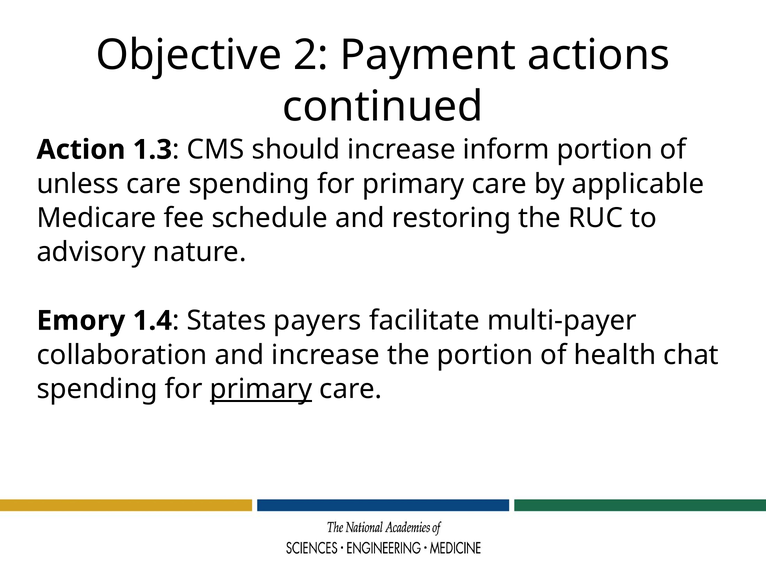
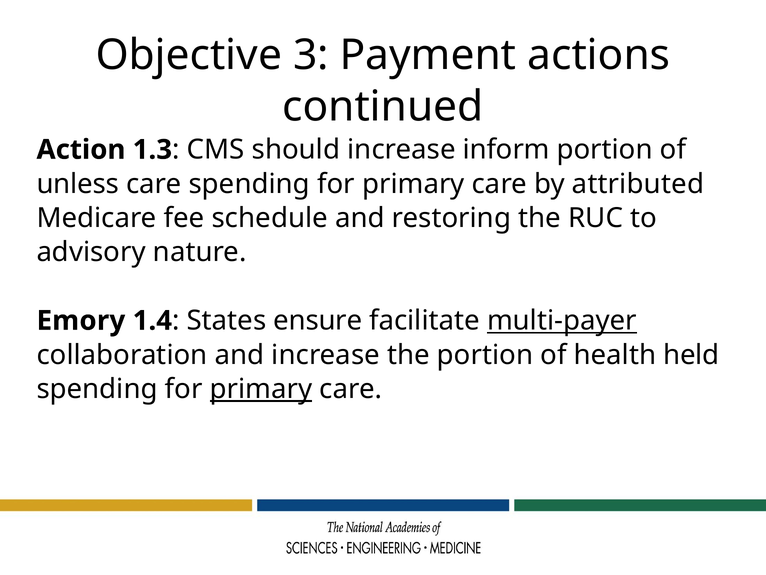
2: 2 -> 3
applicable: applicable -> attributed
payers: payers -> ensure
multi-payer underline: none -> present
chat: chat -> held
